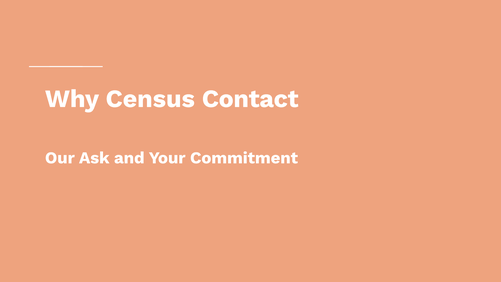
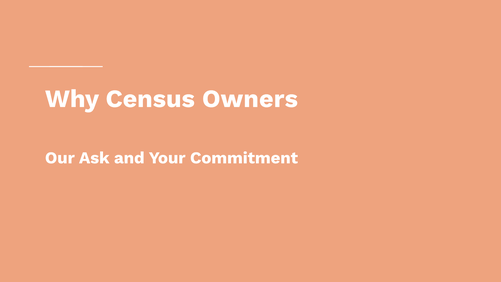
Contact: Contact -> Owners
